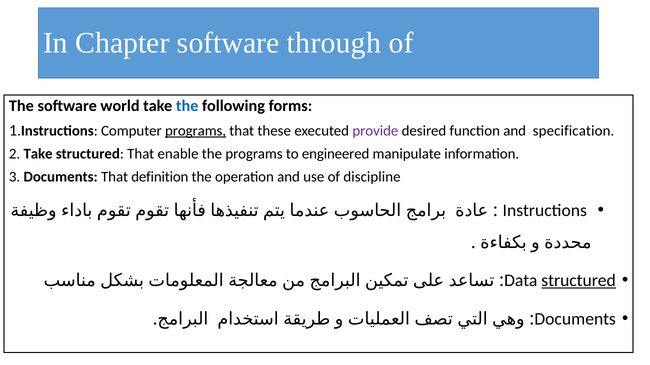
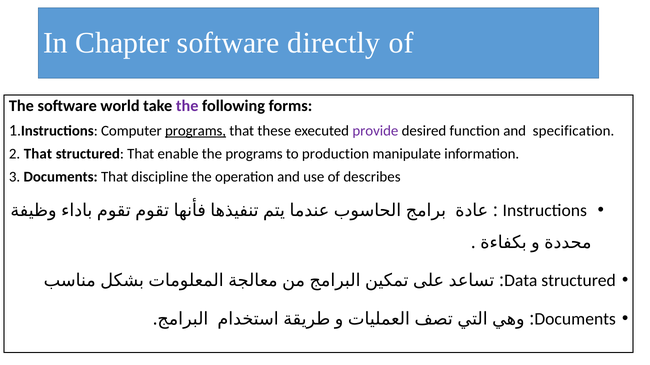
through: through -> directly
the at (187, 106) colour: blue -> purple
2 Take: Take -> That
engineered: engineered -> production
definition: definition -> discipline
discipline: discipline -> describes
structured at (579, 281) underline: present -> none
